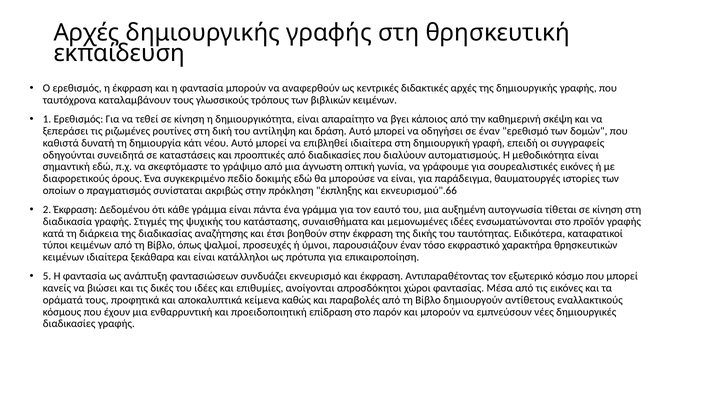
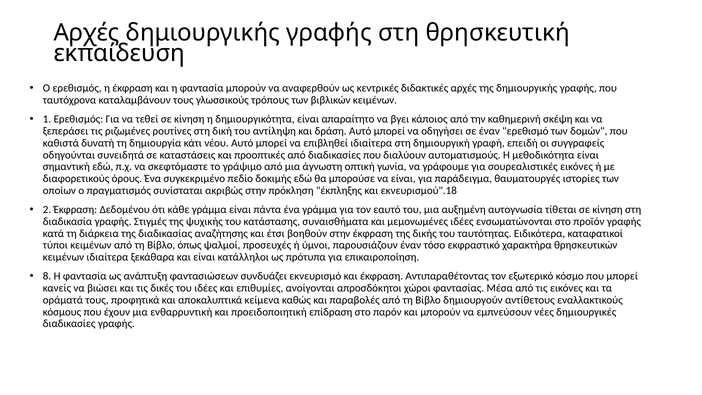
εκνευρισμού".66: εκνευρισμού".66 -> εκνευρισμού".18
5: 5 -> 8
